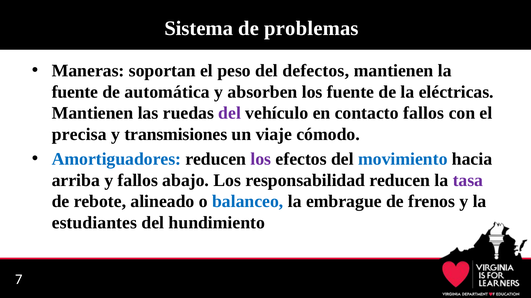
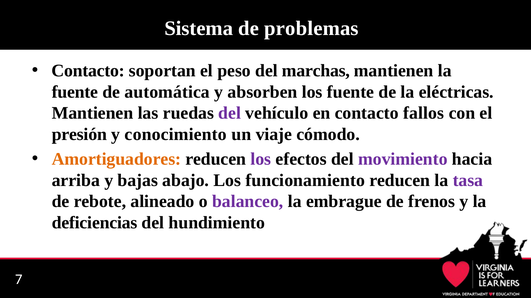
Maneras at (88, 71): Maneras -> Contacto
defectos: defectos -> marchas
precisa: precisa -> presión
transmisiones: transmisiones -> conocimiento
Amortiguadores colour: blue -> orange
movimiento colour: blue -> purple
y fallos: fallos -> bajas
responsabilidad: responsabilidad -> funcionamiento
balanceo colour: blue -> purple
estudiantes: estudiantes -> deficiencias
